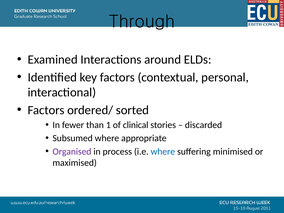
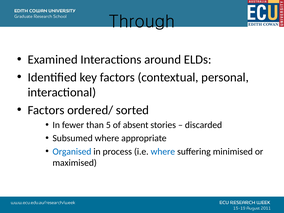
1: 1 -> 5
clinical: clinical -> absent
Organised colour: purple -> blue
